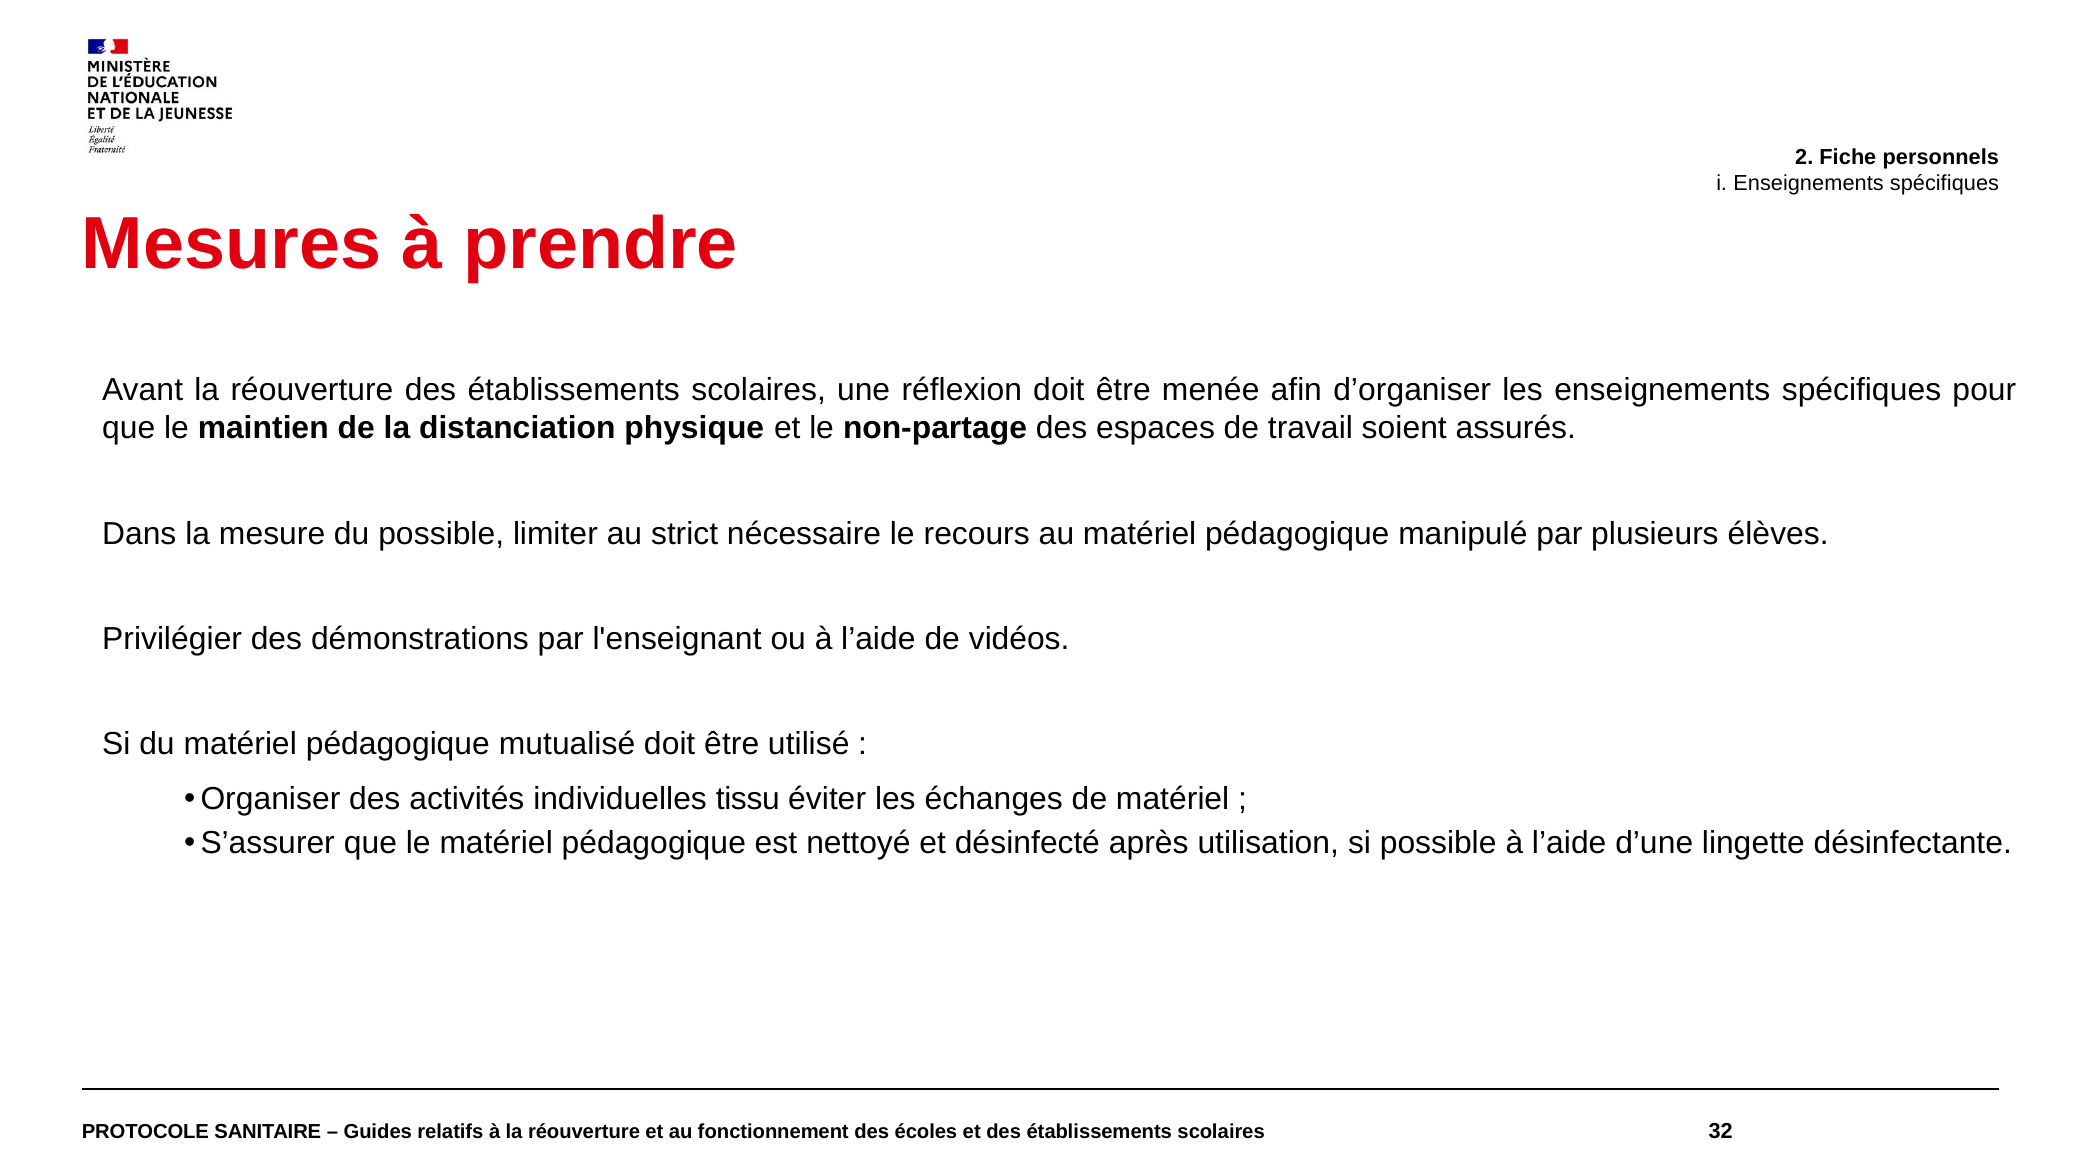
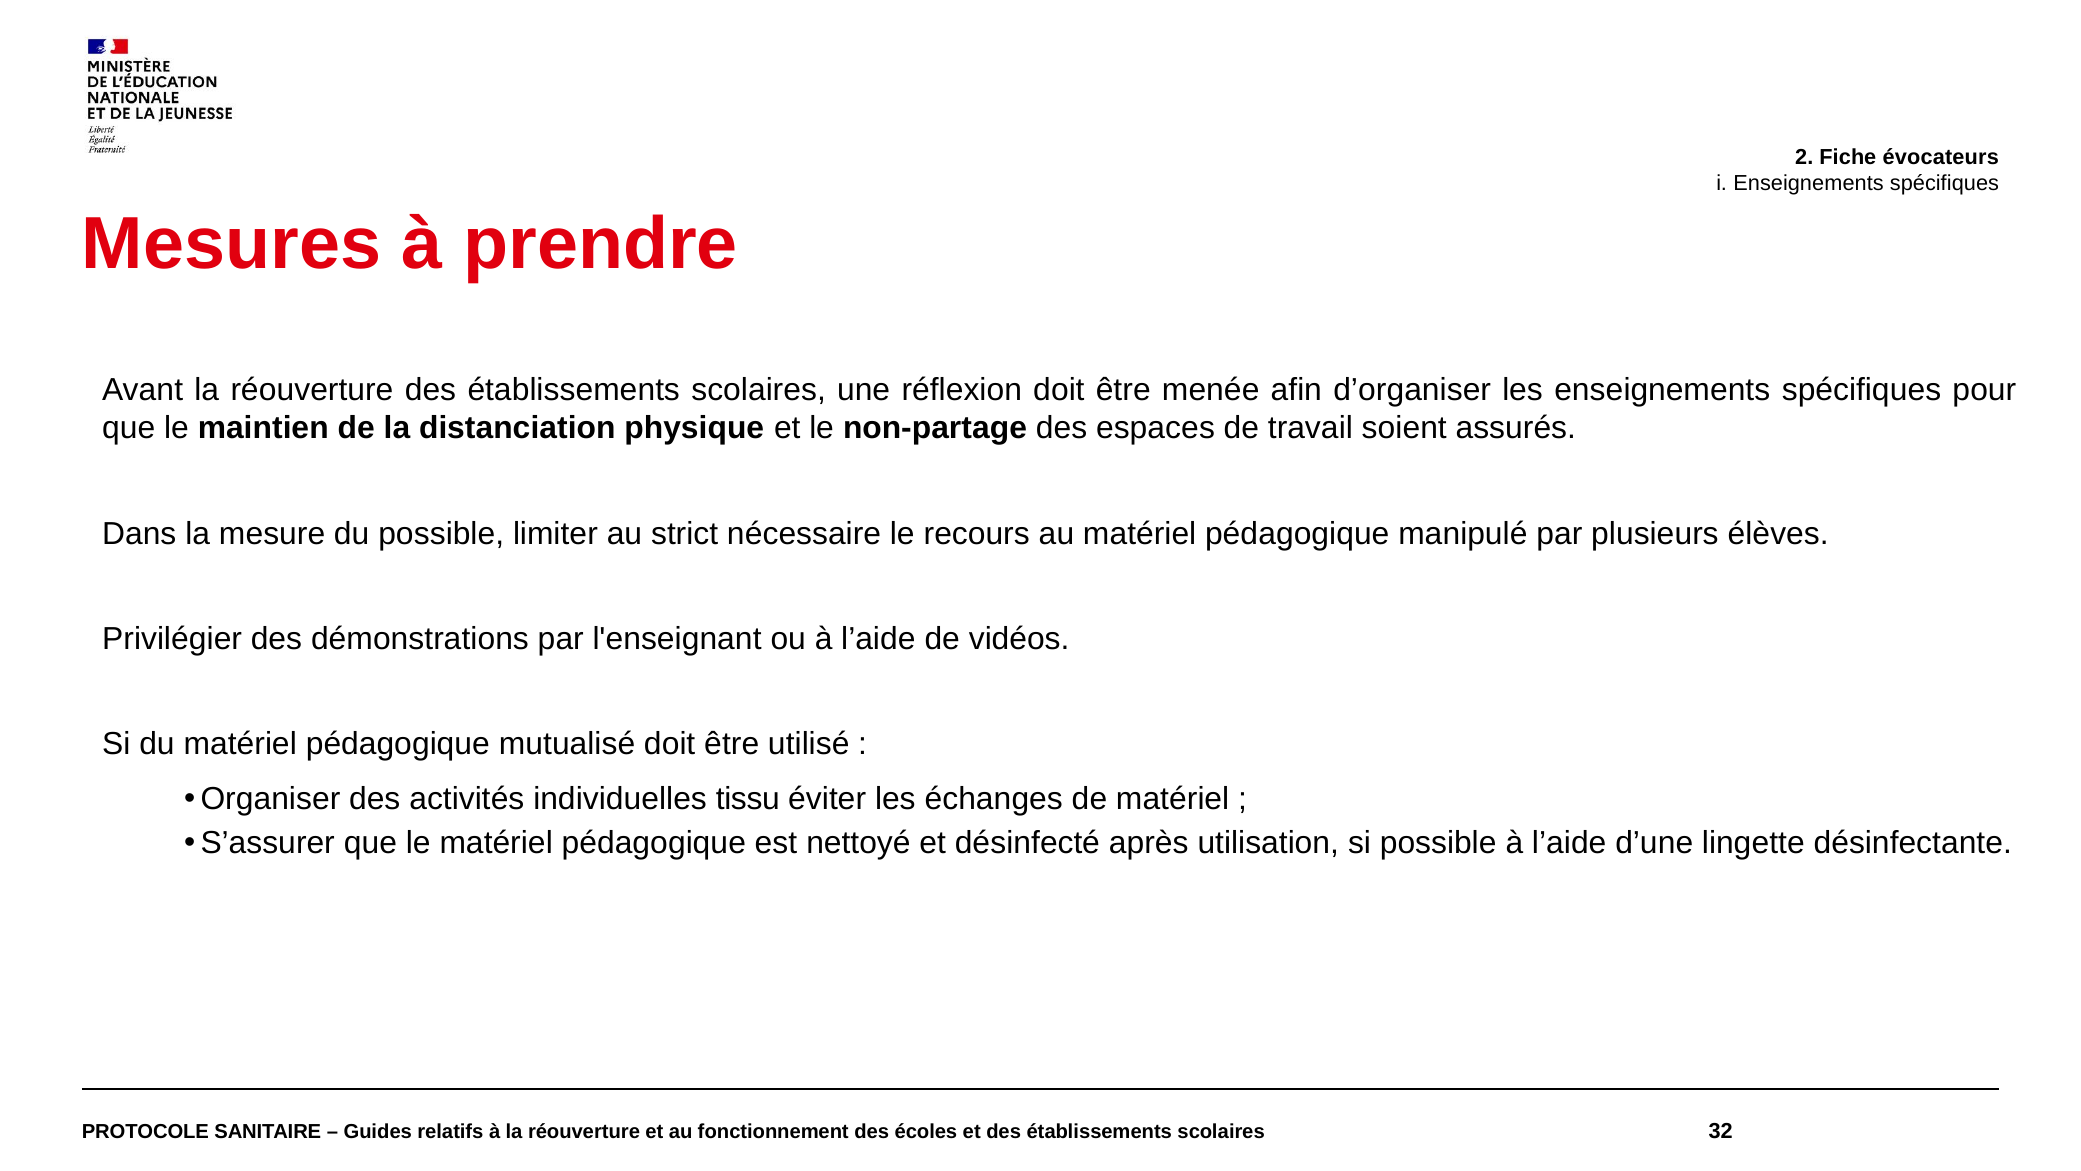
personnels: personnels -> évocateurs
